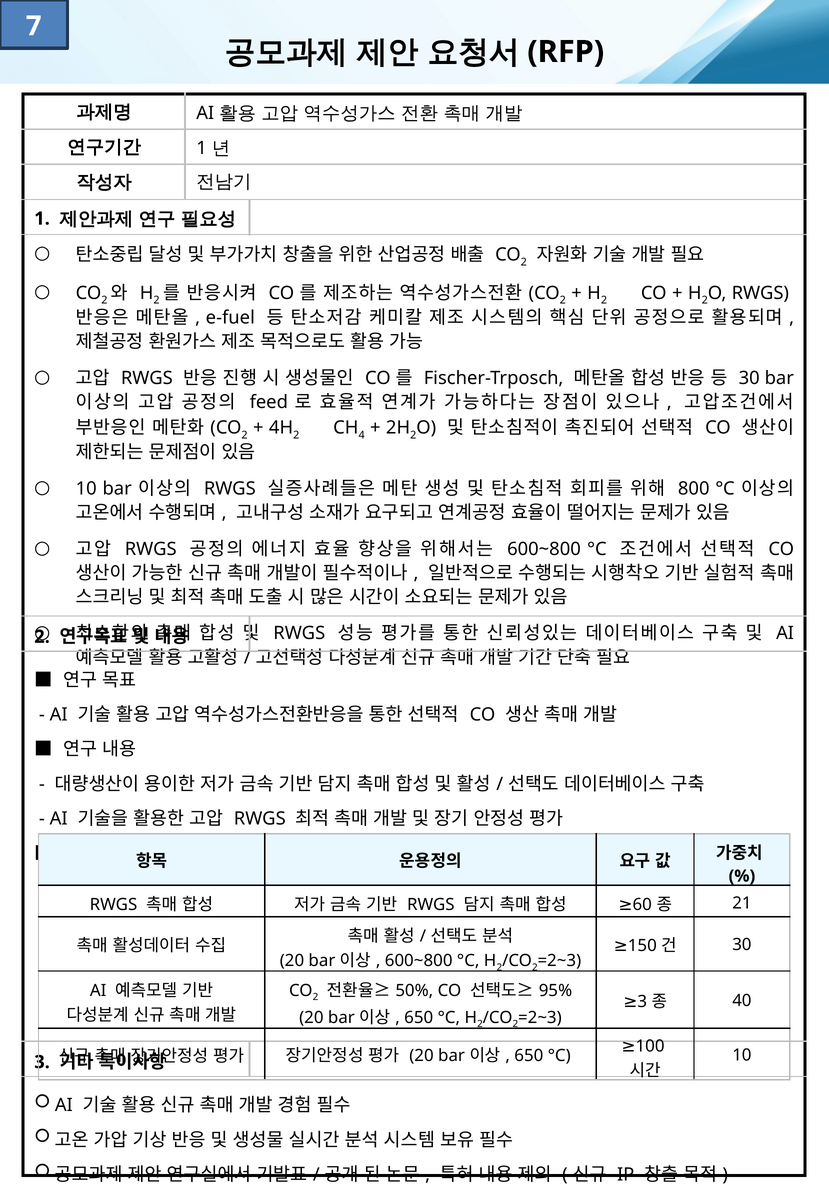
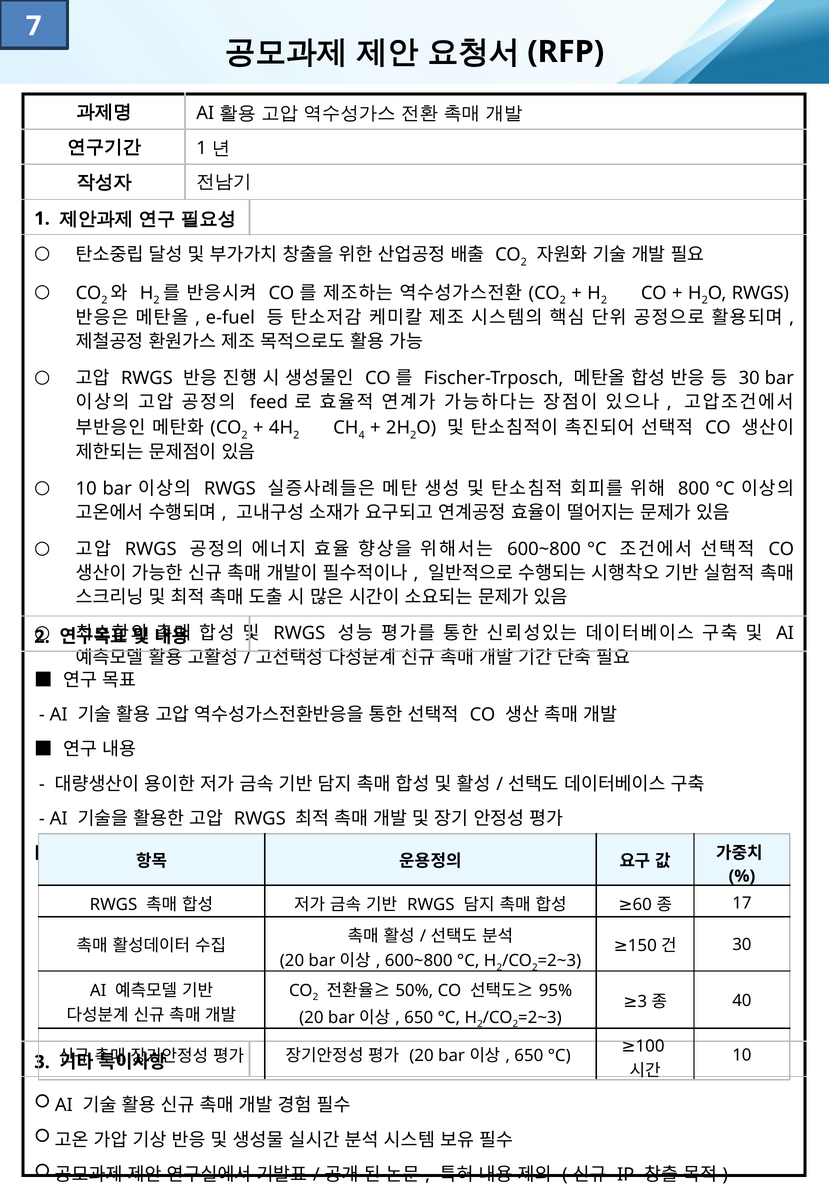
21: 21 -> 17
